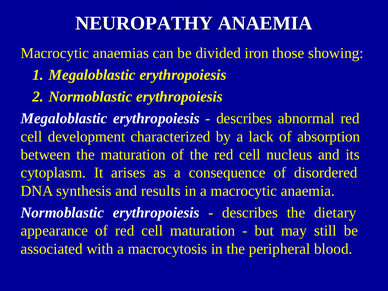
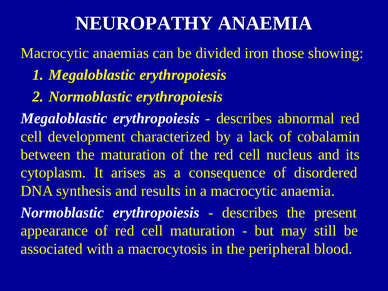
absorption: absorption -> cobalamin
dietary: dietary -> present
